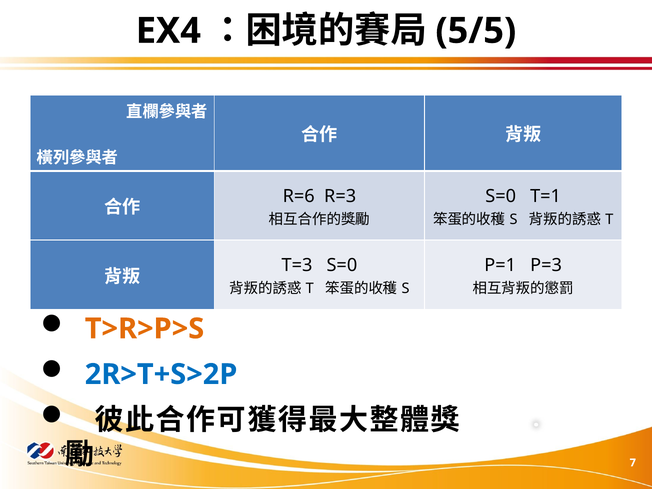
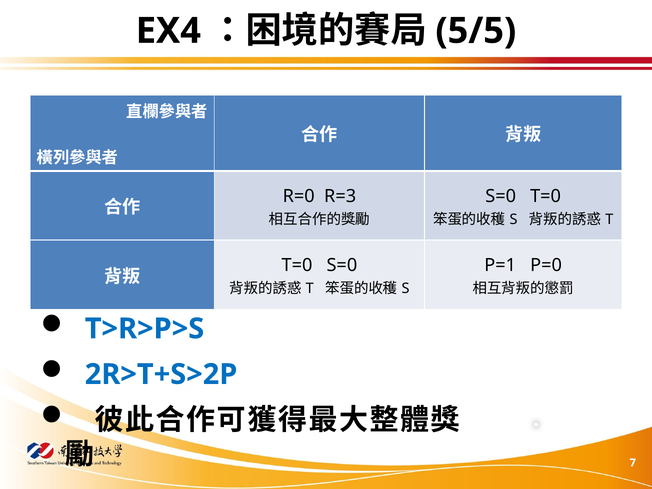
R=6: R=6 -> R=0
S=0 T=1: T=1 -> T=0
T=3 at (297, 265): T=3 -> T=0
P=3: P=3 -> P=0
T>R>P>S colour: orange -> blue
